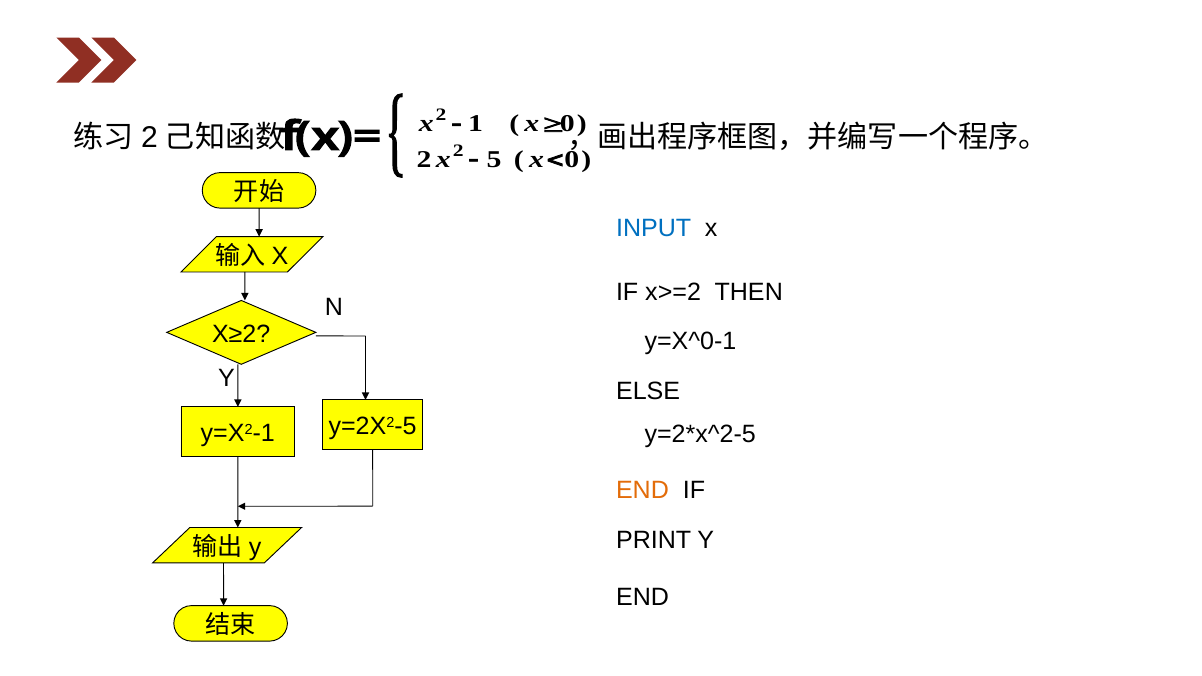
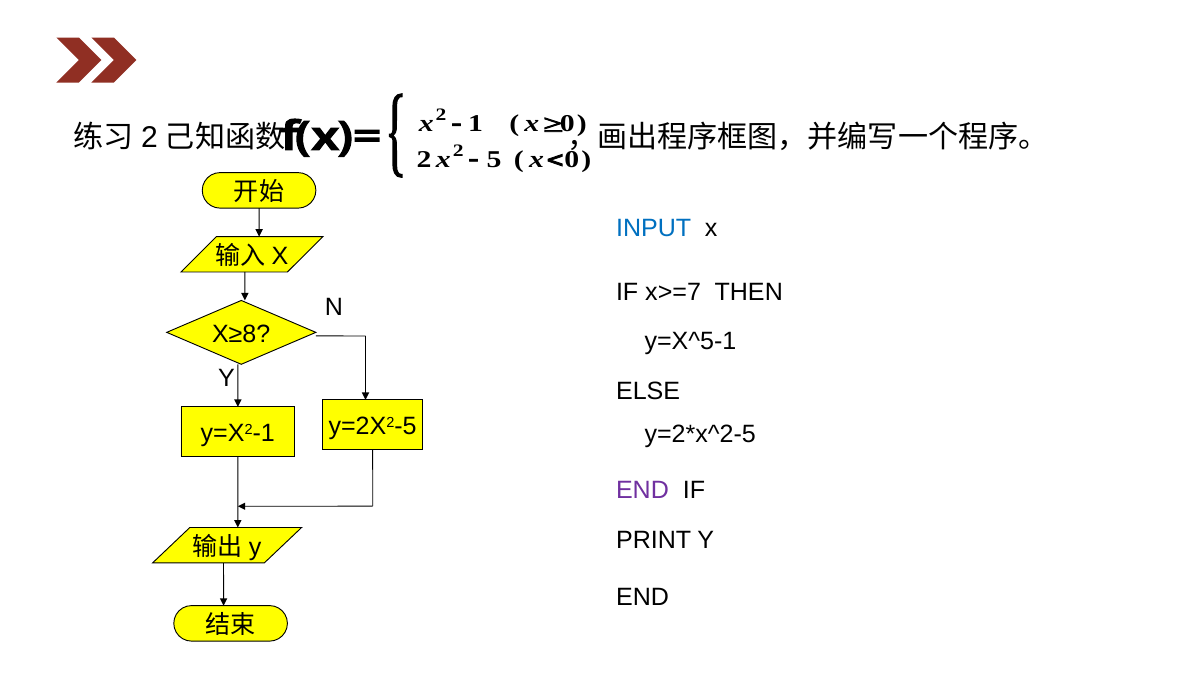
x>=2: x>=2 -> x>=7
X≥2: X≥2 -> X≥8
y=X^0-1: y=X^0-1 -> y=X^5-1
END at (642, 490) colour: orange -> purple
